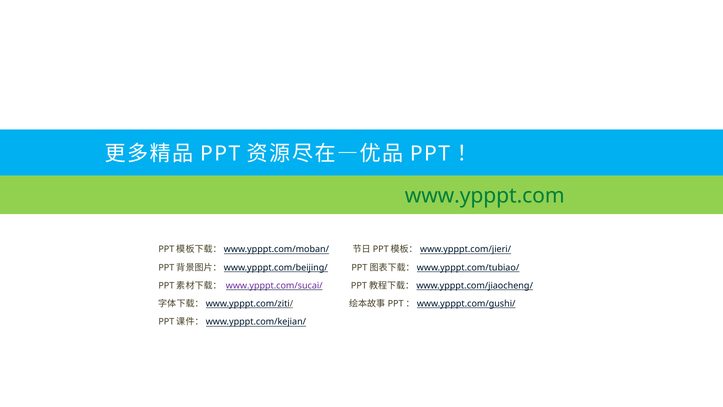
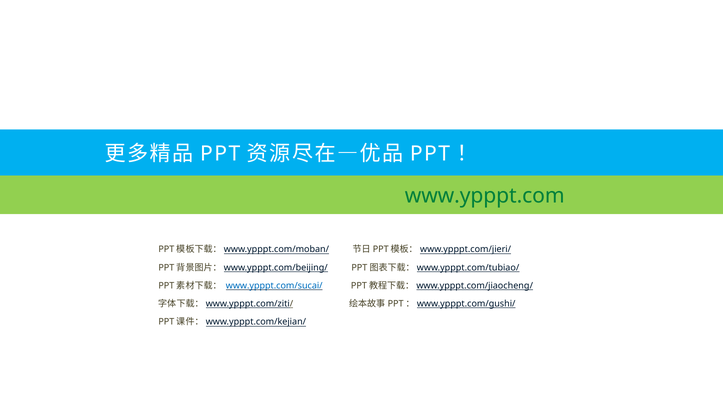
www.ypppt.com/sucai/ colour: purple -> blue
